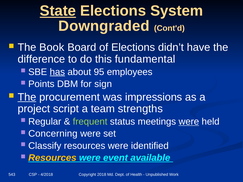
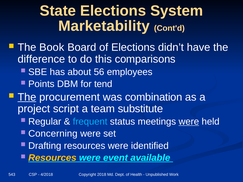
State underline: present -> none
Downgraded: Downgraded -> Marketability
fundamental: fundamental -> comparisons
has underline: present -> none
95: 95 -> 56
sign: sign -> tend
impressions: impressions -> combination
strengths: strengths -> substitute
frequent colour: light green -> light blue
Classify: Classify -> Drafting
